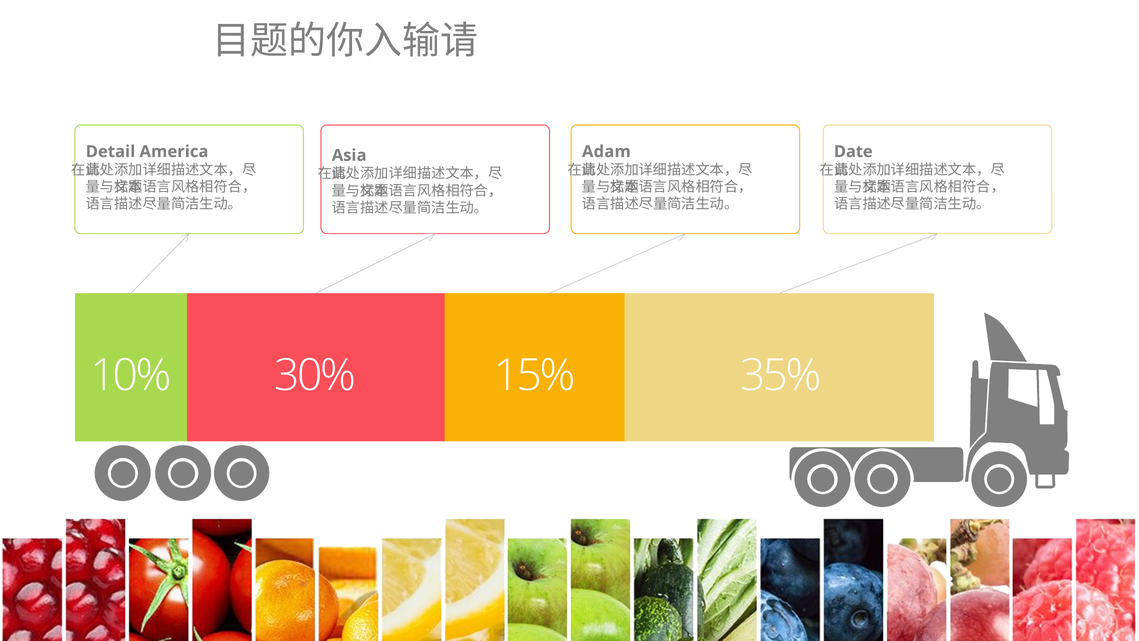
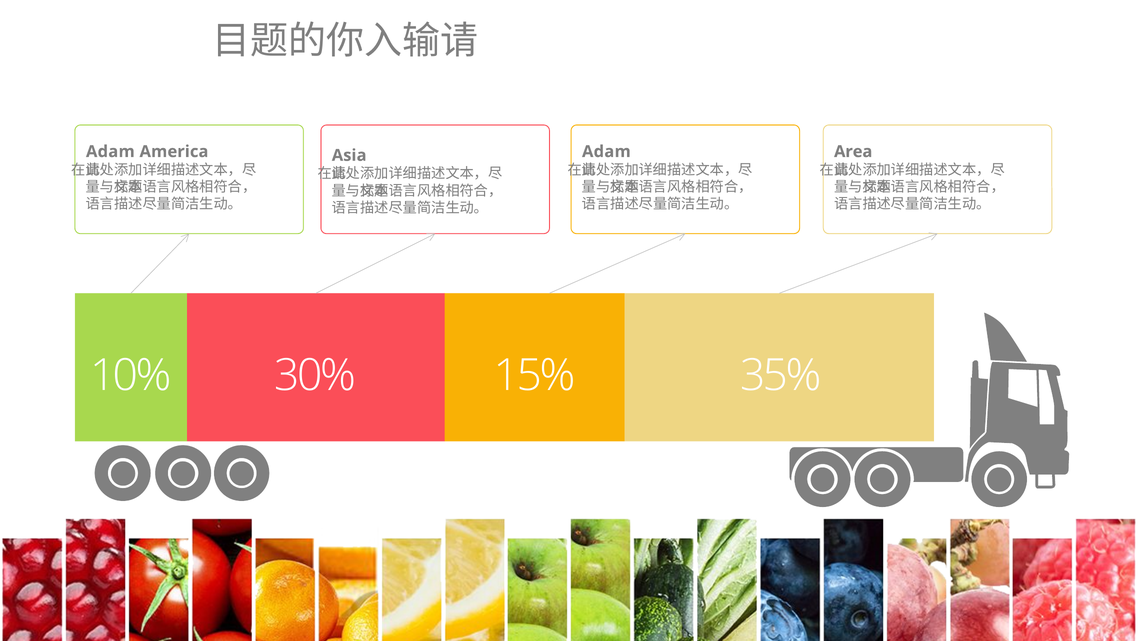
Detail at (110, 152): Detail -> Adam
Date: Date -> Area
